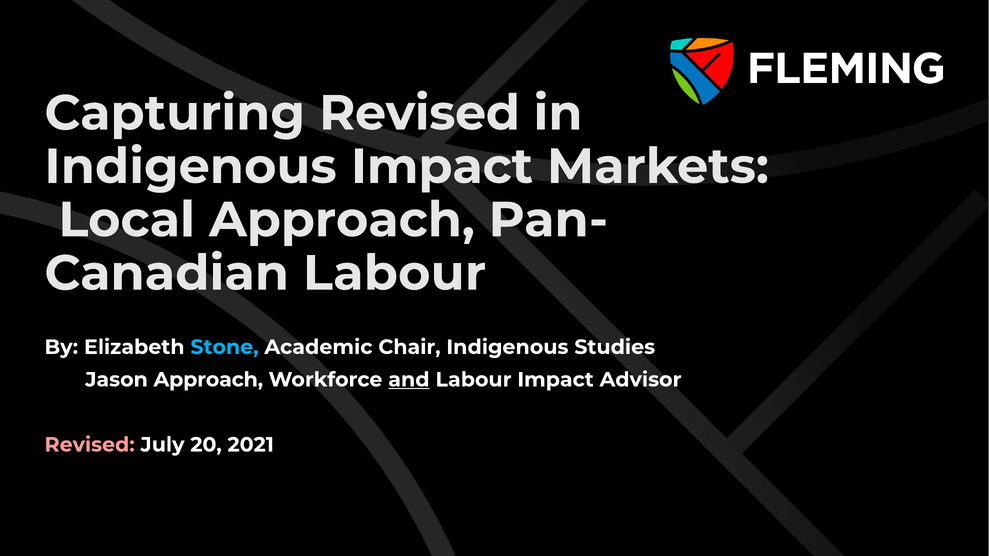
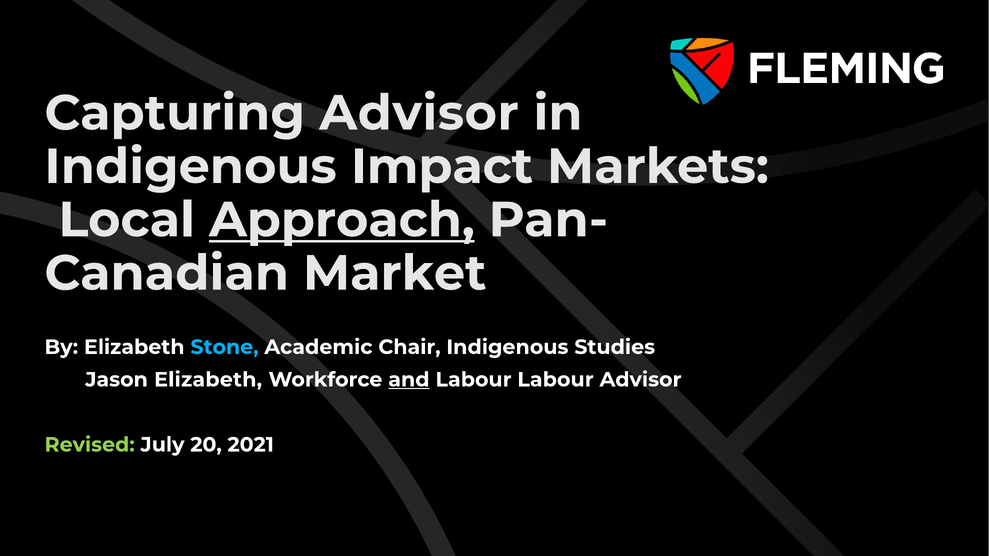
Capturing Revised: Revised -> Advisor
Approach at (342, 220) underline: none -> present
Labour at (395, 274): Labour -> Market
Jason Approach: Approach -> Elizabeth
Labour Impact: Impact -> Labour
Revised at (90, 445) colour: pink -> light green
